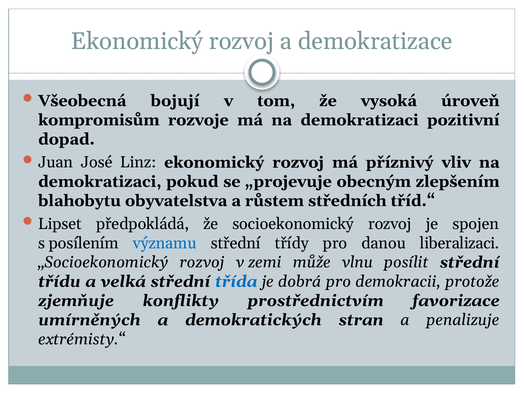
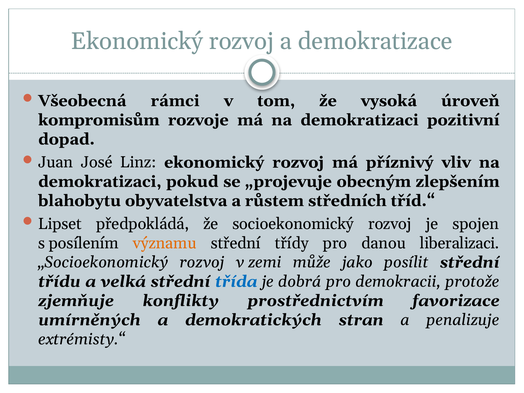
bojují: bojují -> rámci
významu colour: blue -> orange
vlnu: vlnu -> jako
